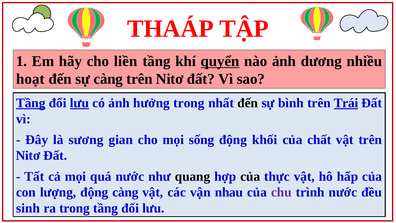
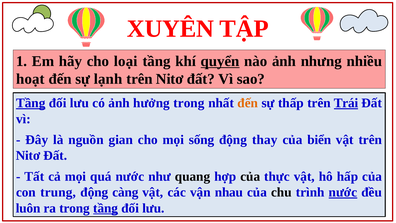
THAÁP: THAÁP -> XUYÊN
liền: liền -> loại
dương: dương -> nhưng
sự càng: càng -> lạnh
lưu at (79, 103) underline: present -> none
đến at (248, 103) colour: black -> orange
bình: bình -> thấp
sương: sương -> nguồn
khối: khối -> thay
chất: chất -> biển
lượng: lượng -> trung
chu colour: purple -> black
nước at (343, 192) underline: none -> present
sinh: sinh -> luôn
tầng at (106, 208) underline: none -> present
